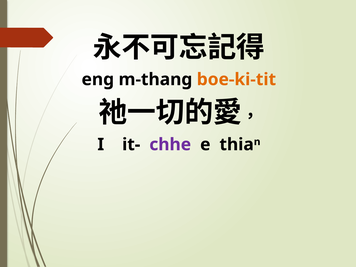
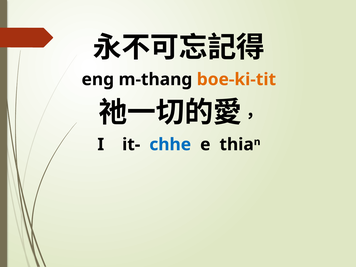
chhe colour: purple -> blue
